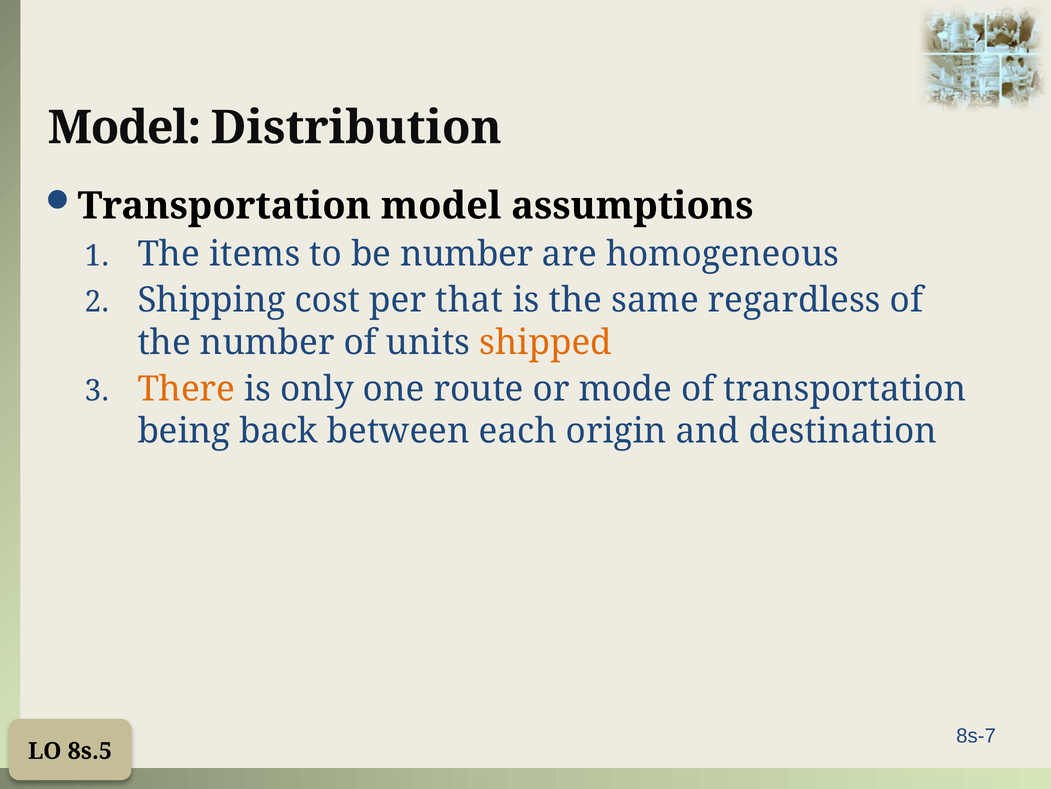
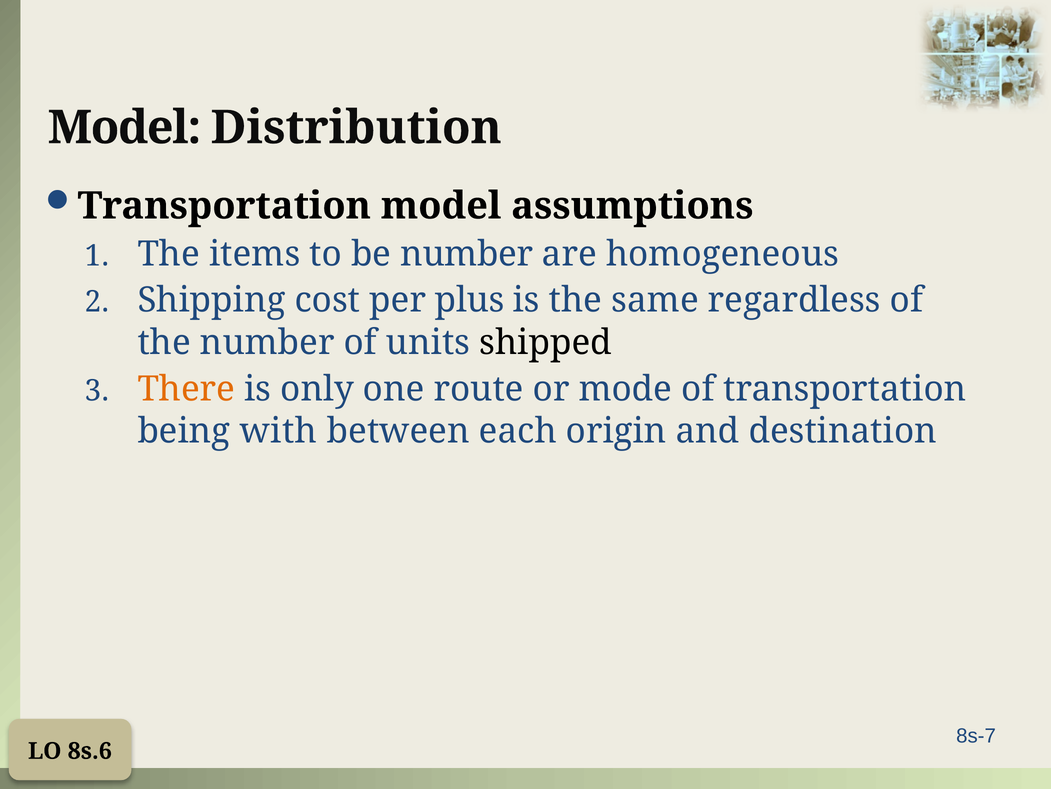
that: that -> plus
shipped colour: orange -> black
back: back -> with
8s.5: 8s.5 -> 8s.6
